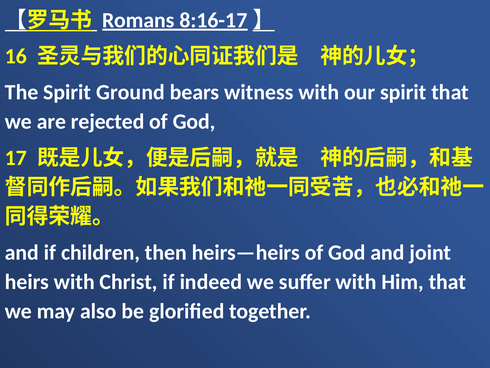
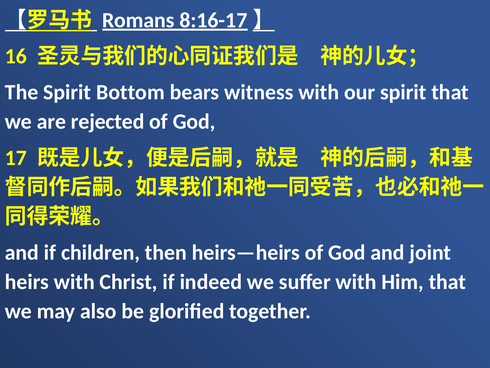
Ground: Ground -> Bottom
